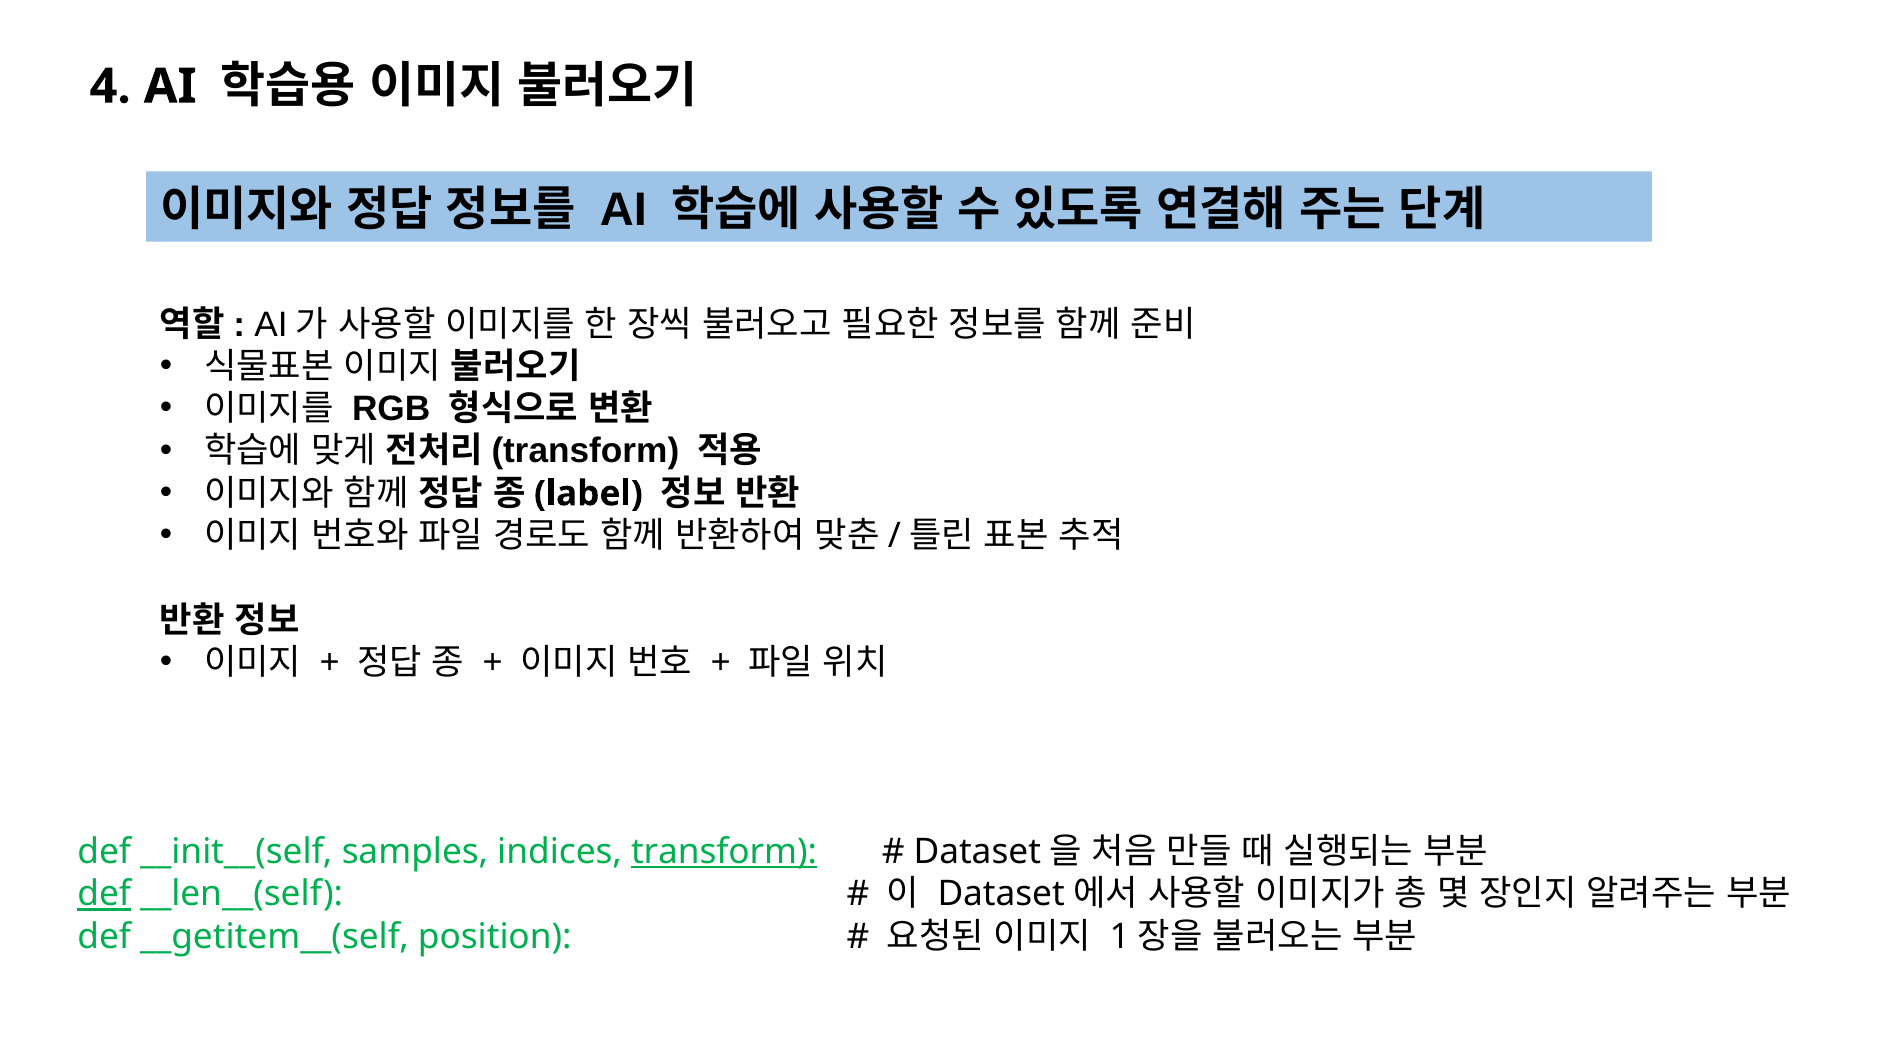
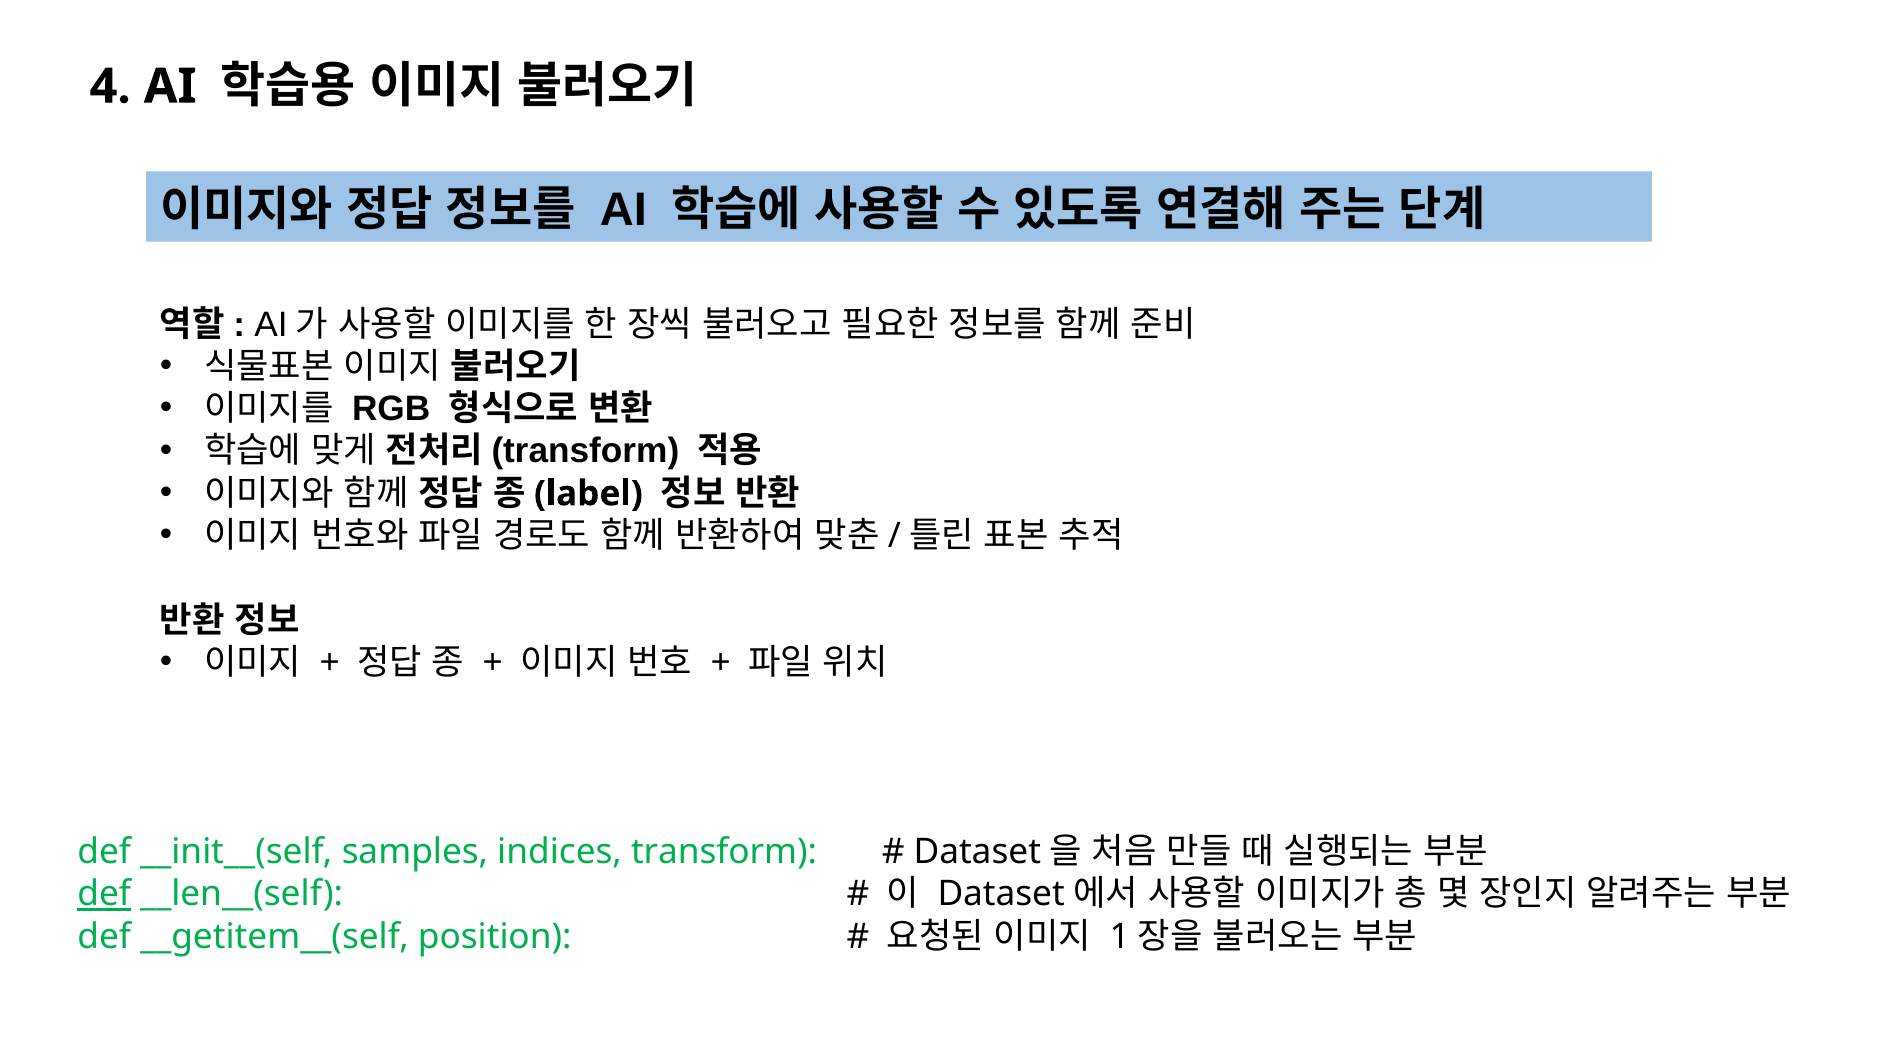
transform underline: present -> none
